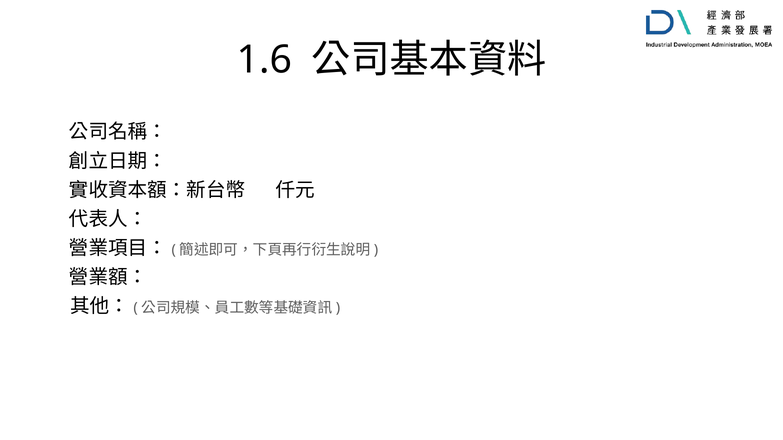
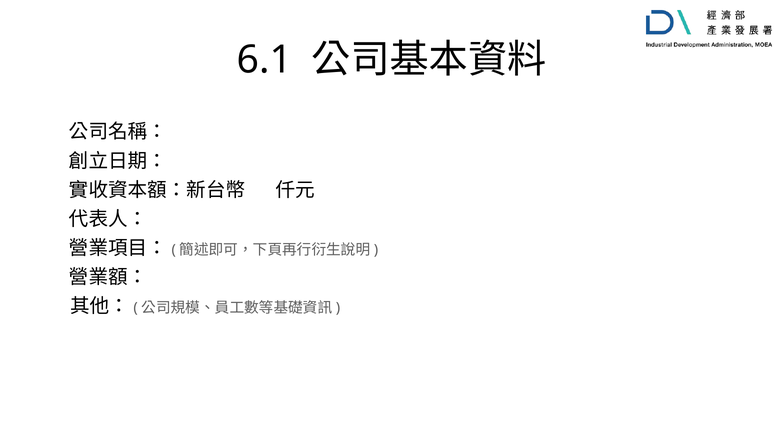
1.6: 1.6 -> 6.1
